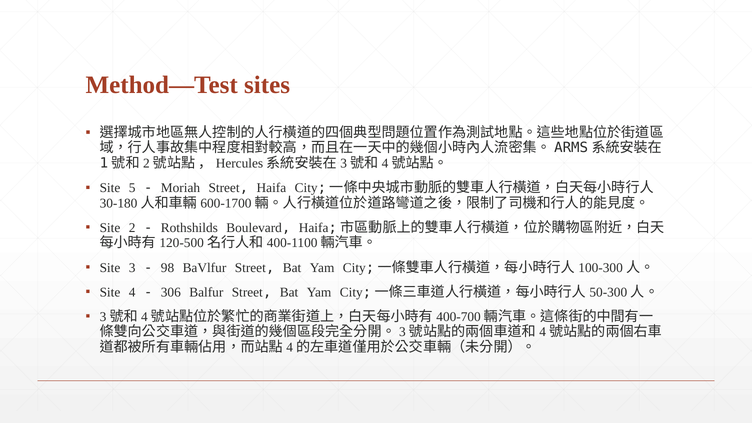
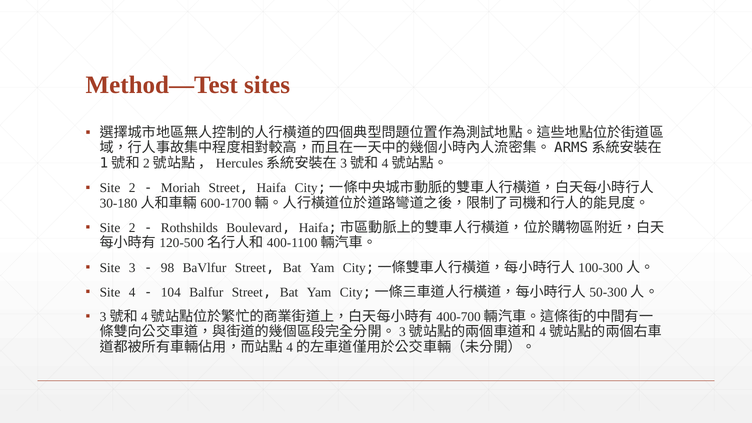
5 at (132, 188): 5 -> 2
306: 306 -> 104
